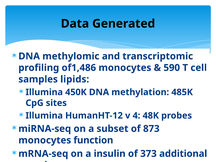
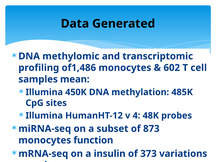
590: 590 -> 602
lipids: lipids -> mean
additional: additional -> variations
